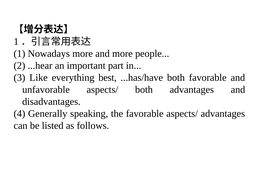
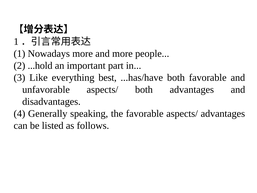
...hear: ...hear -> ...hold
